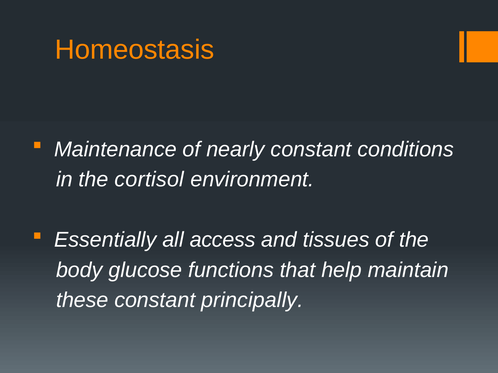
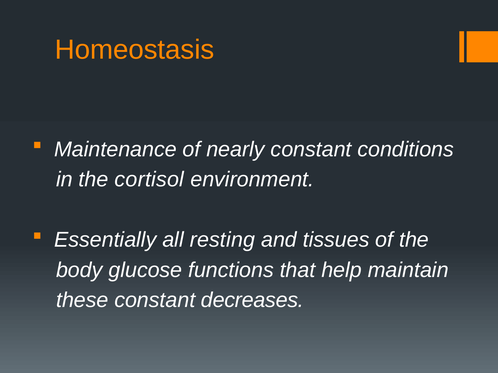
access: access -> resting
principally: principally -> decreases
